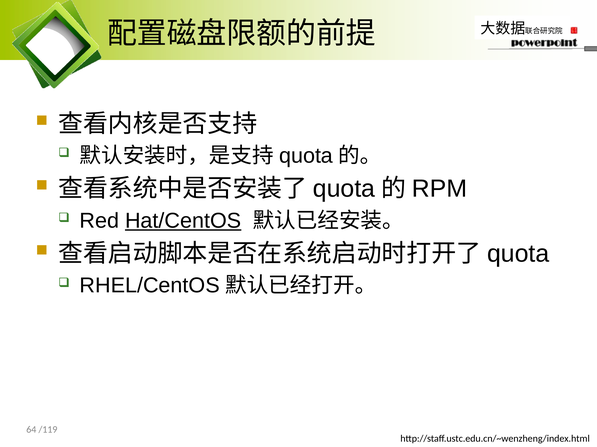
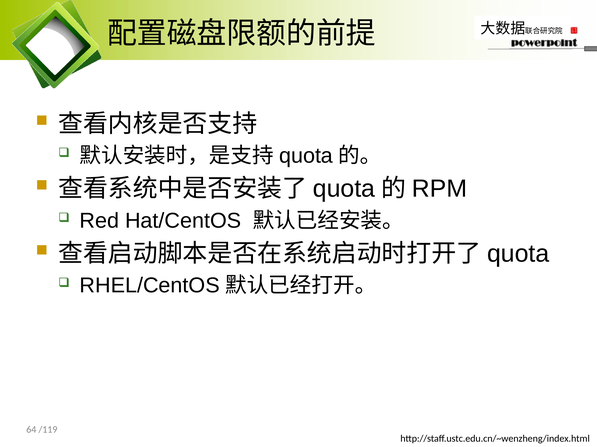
Hat/CentOS underline: present -> none
